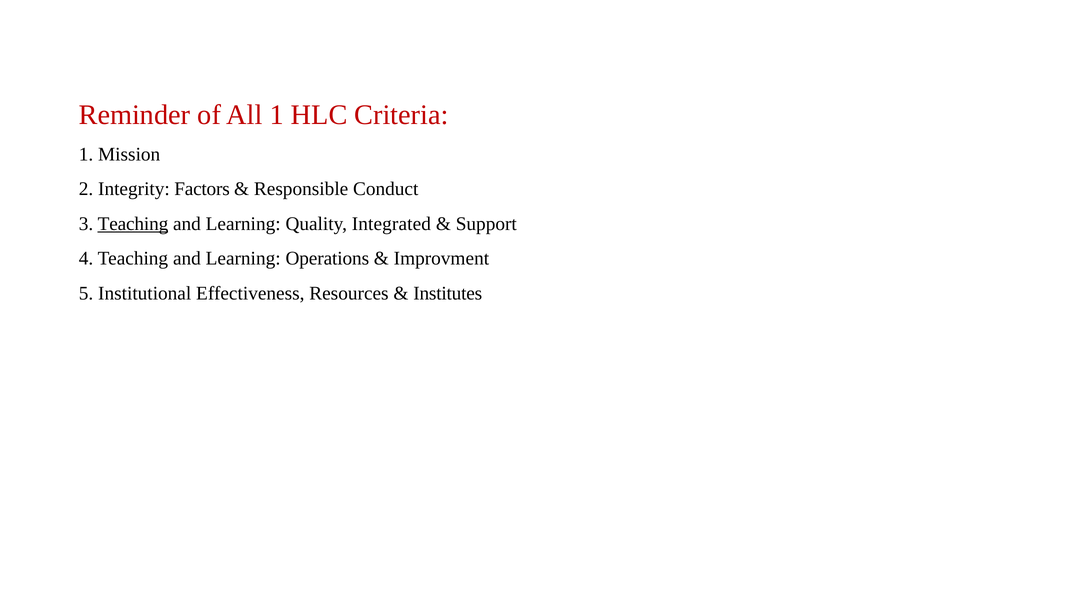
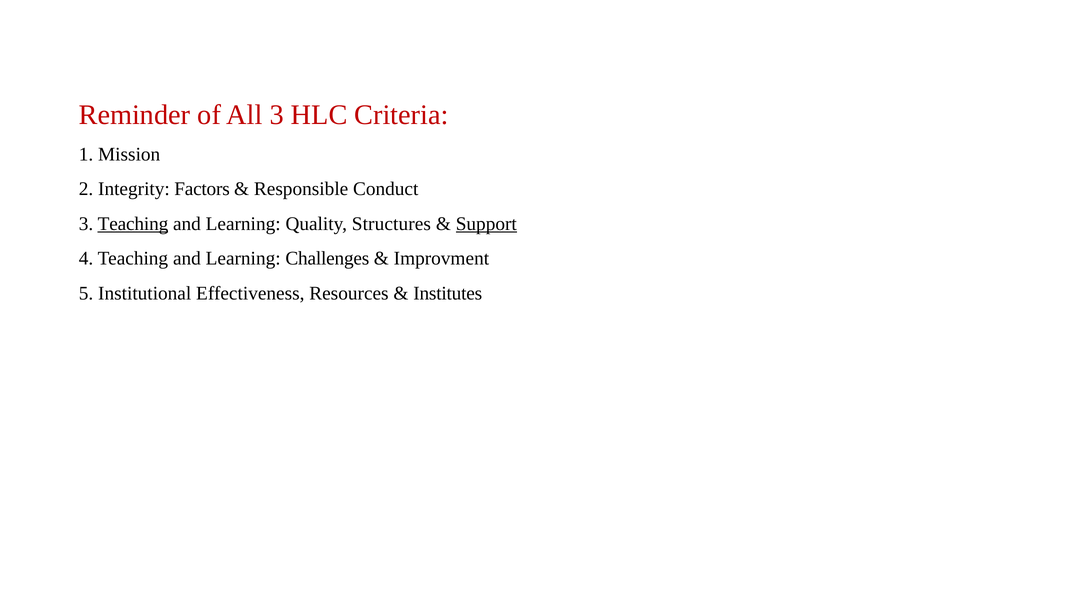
All 1: 1 -> 3
Integrated: Integrated -> Structures
Support underline: none -> present
Operations: Operations -> Challenges
